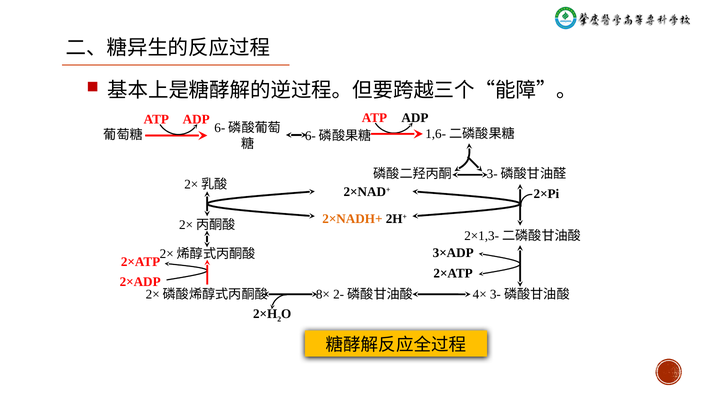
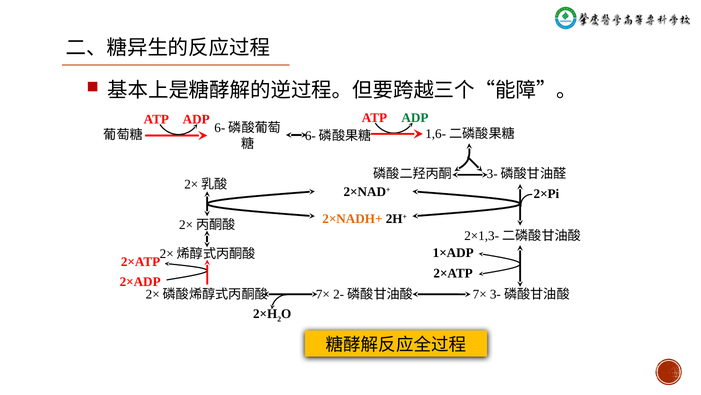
ADP at (415, 118) colour: black -> green
3×ADP: 3×ADP -> 1×ADP
8× at (323, 294): 8× -> 7×
4× at (480, 294): 4× -> 7×
